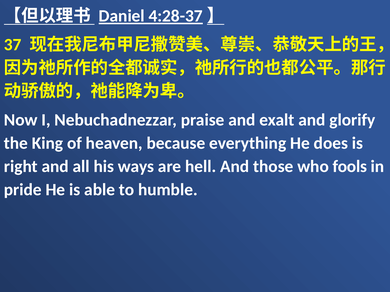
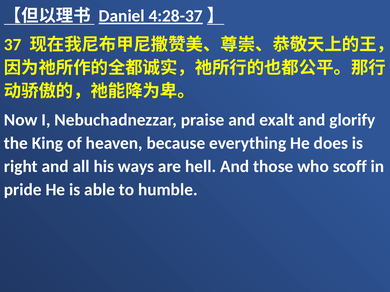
fools: fools -> scoff
